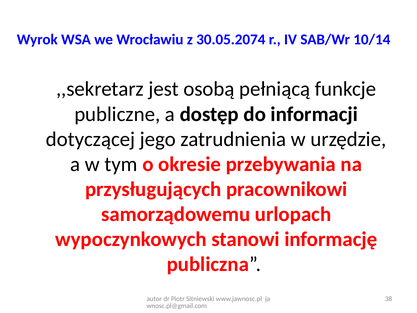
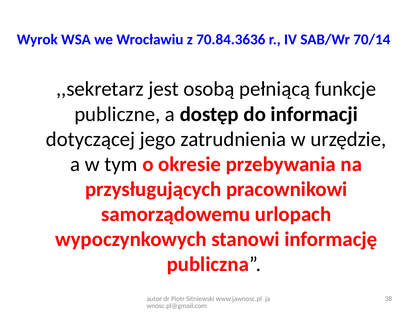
30.05.2074: 30.05.2074 -> 70.84.3636
10/14: 10/14 -> 70/14
